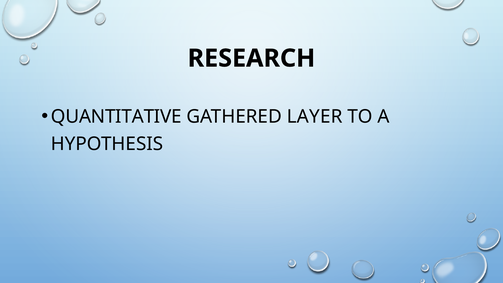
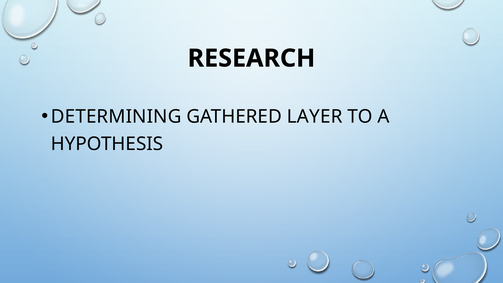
QUANTITATIVE: QUANTITATIVE -> DETERMINING
